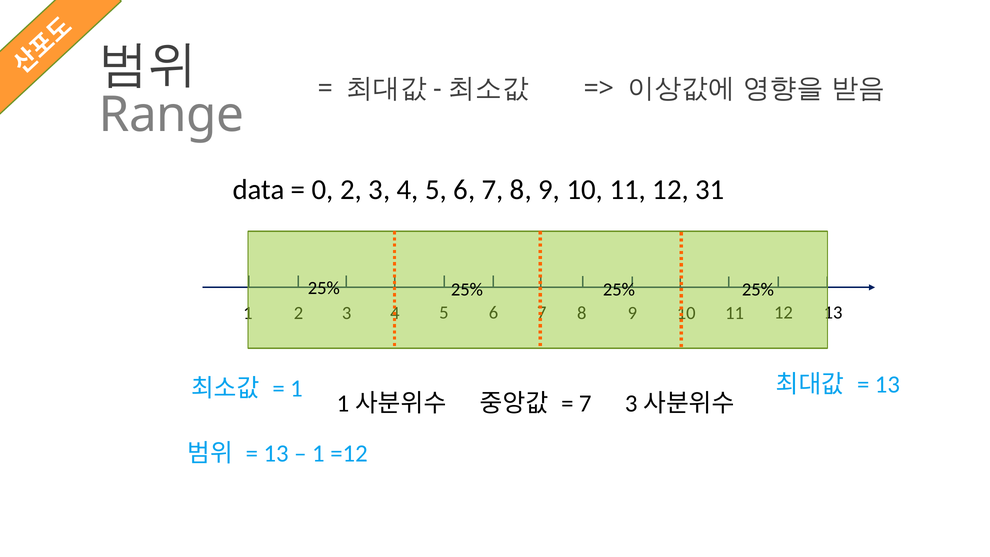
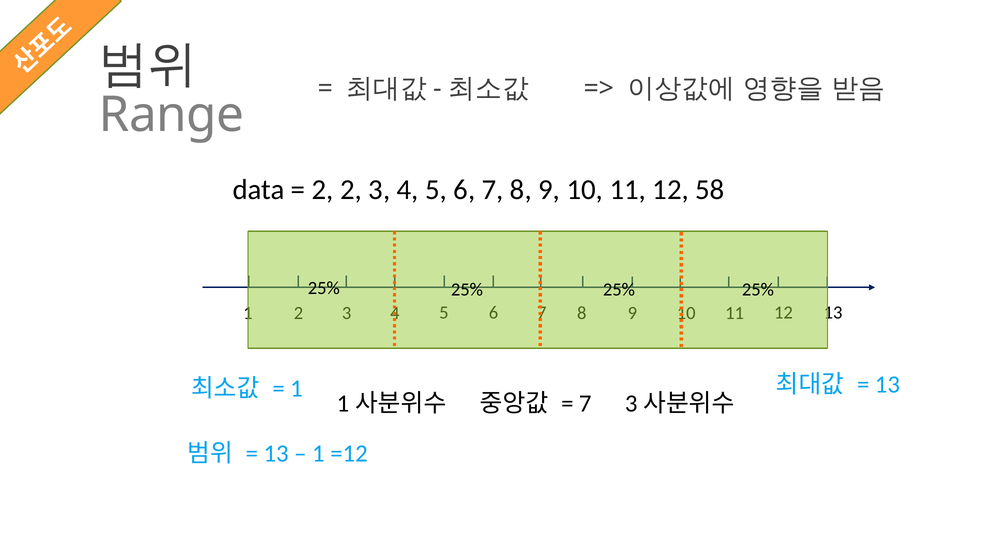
0 at (323, 190): 0 -> 2
31: 31 -> 58
